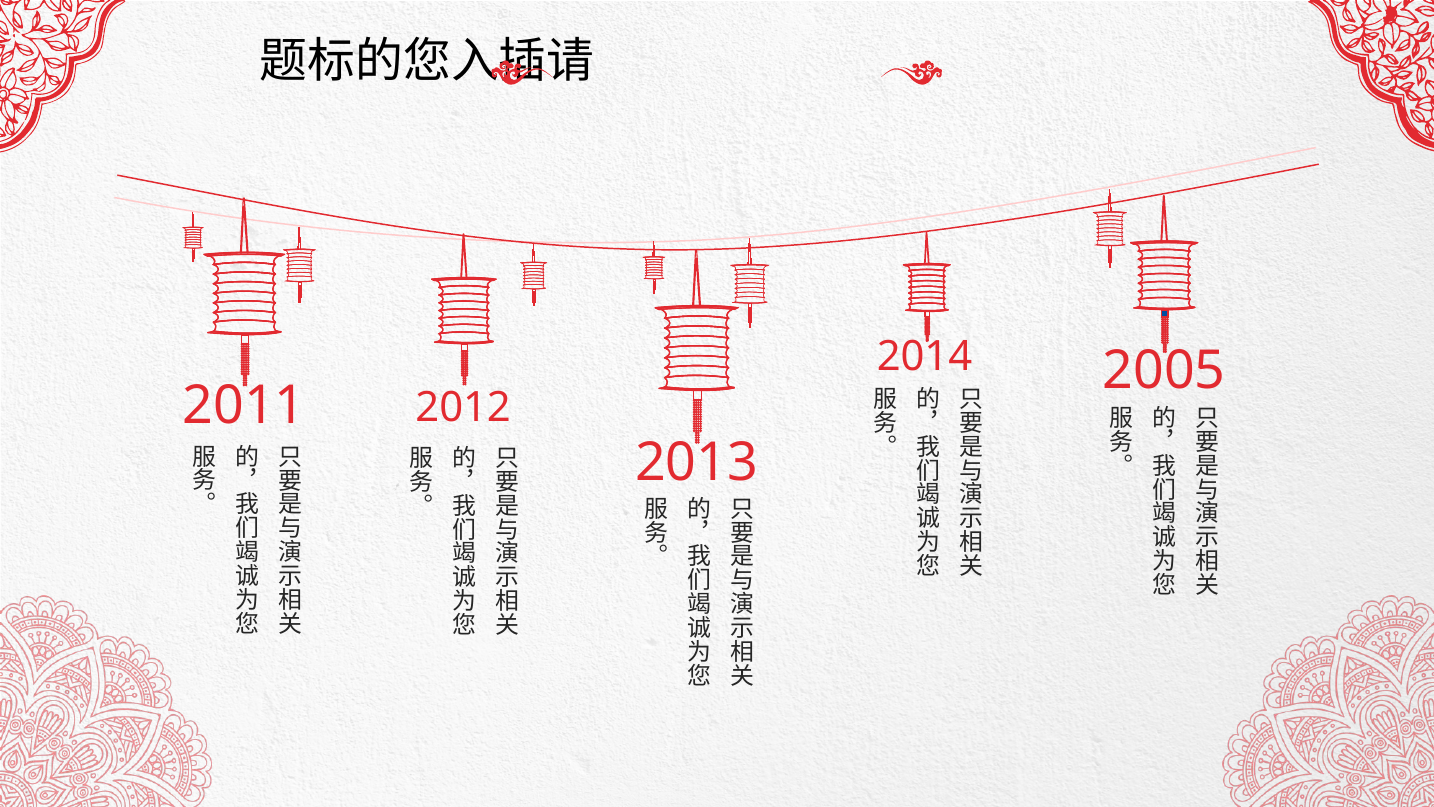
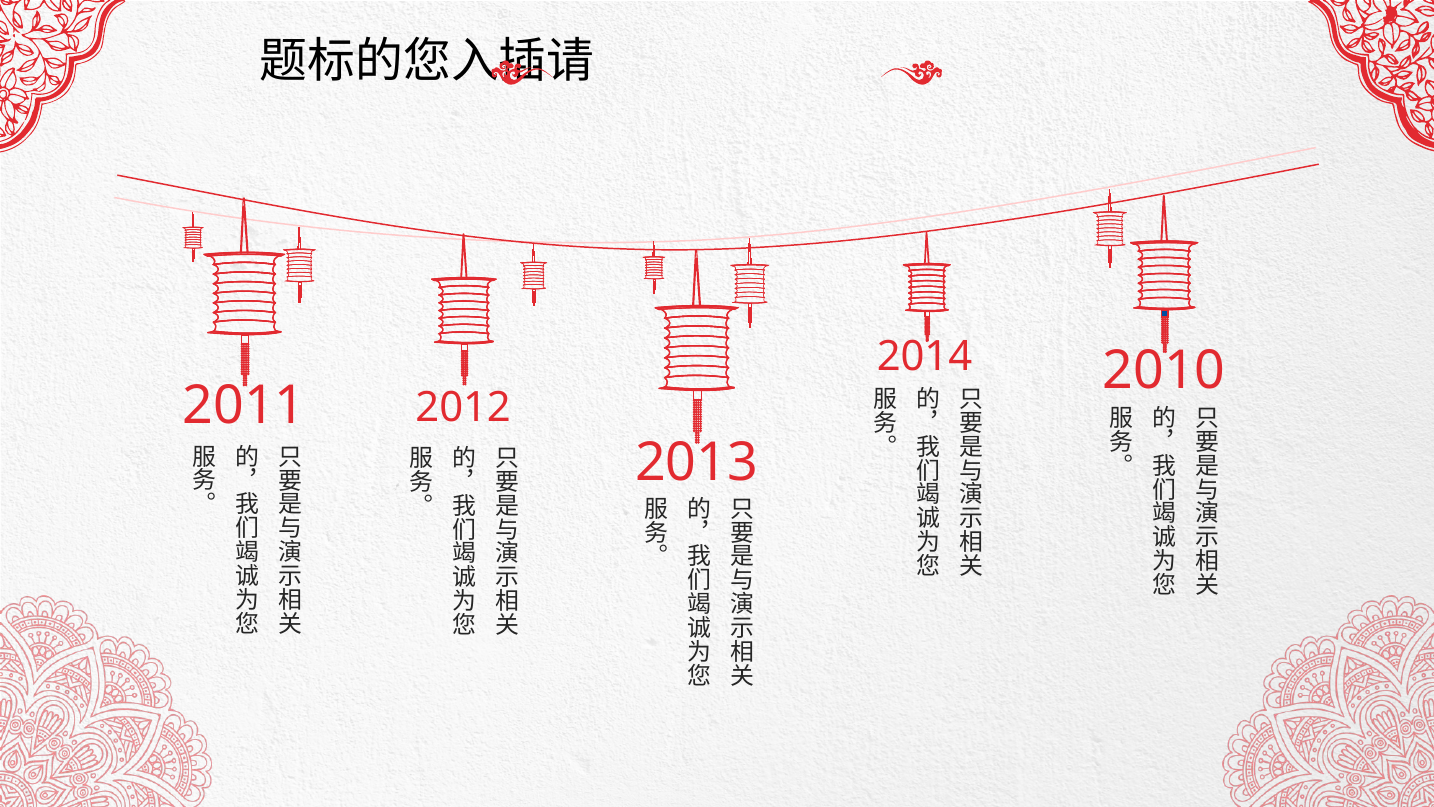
2005: 2005 -> 2010
